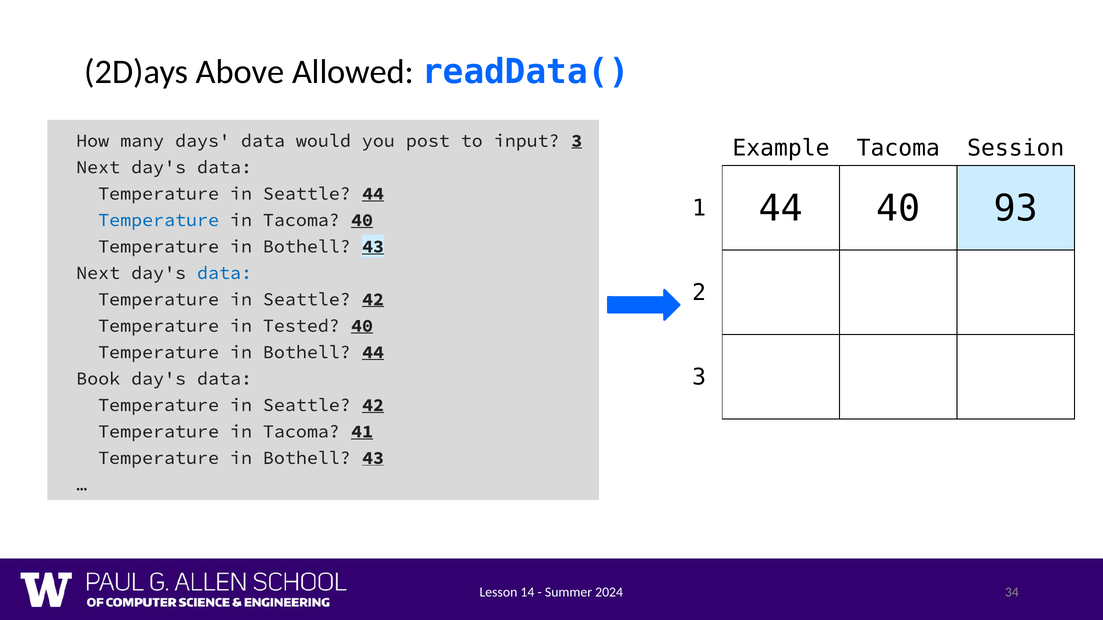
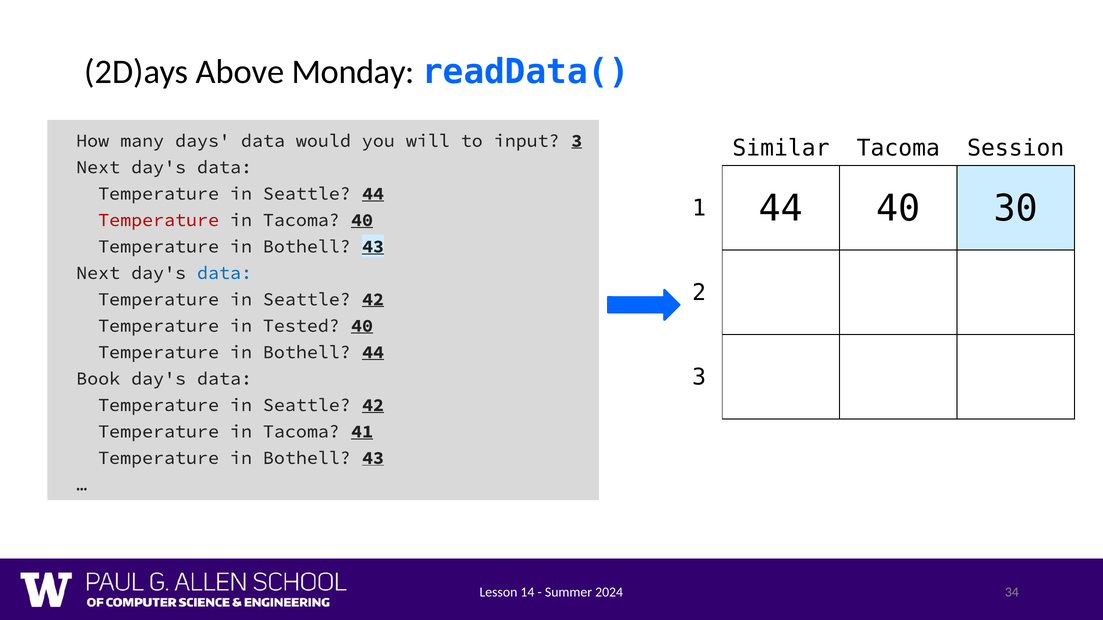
Allowed: Allowed -> Monday
post: post -> will
Example: Example -> Similar
93: 93 -> 30
Temperature at (159, 220) colour: blue -> red
